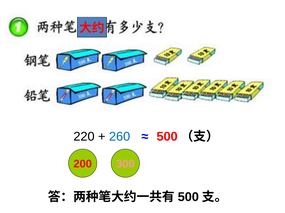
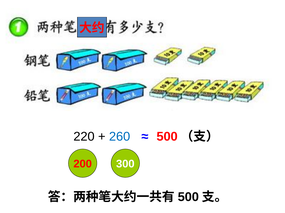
300 colour: pink -> white
